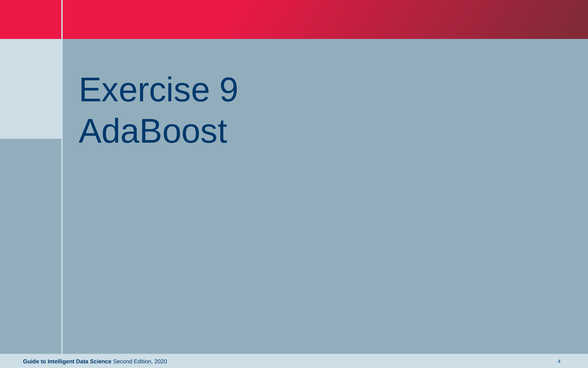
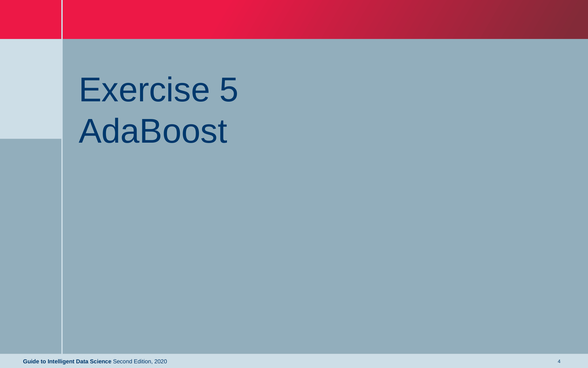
9: 9 -> 5
